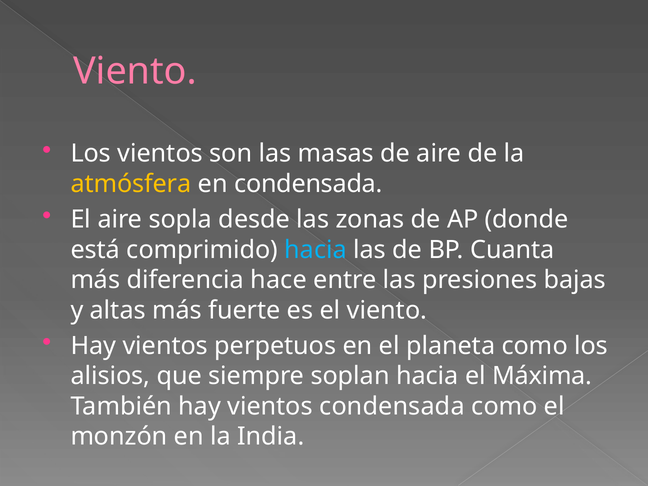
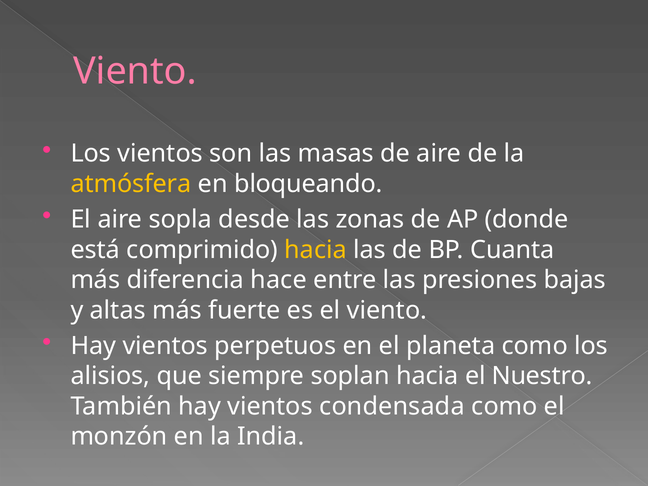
en condensada: condensada -> bloqueando
hacia at (316, 250) colour: light blue -> yellow
Máxima: Máxima -> Nuestro
